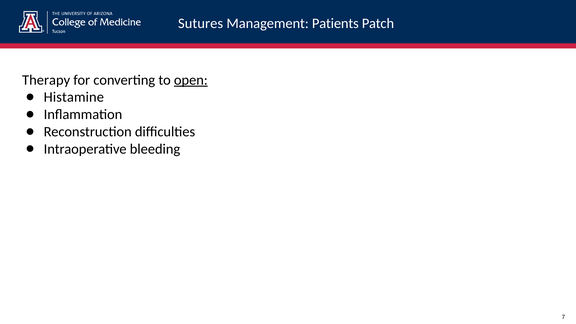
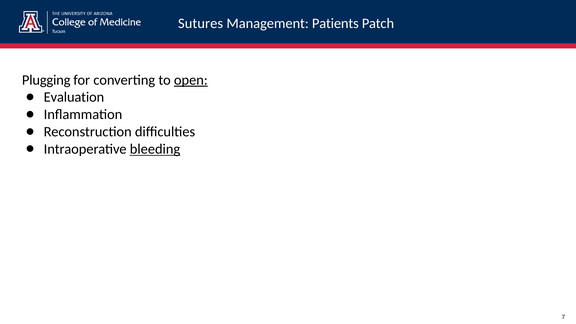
Therapy: Therapy -> Plugging
Histamine: Histamine -> Evaluation
bleeding underline: none -> present
